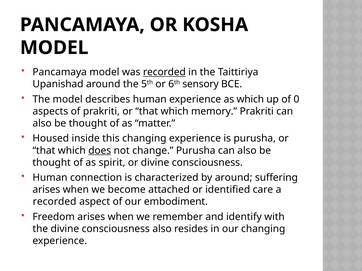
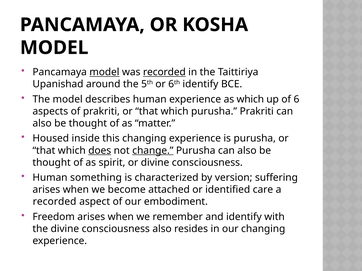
model at (104, 72) underline: none -> present
6th sensory: sensory -> identify
0: 0 -> 6
which memory: memory -> purusha
change underline: none -> present
connection: connection -> something
by around: around -> version
